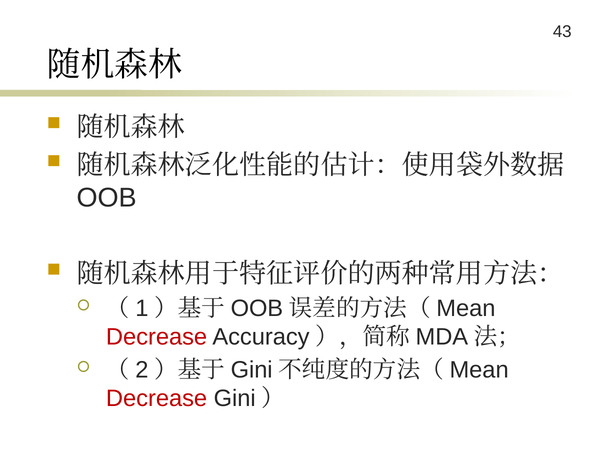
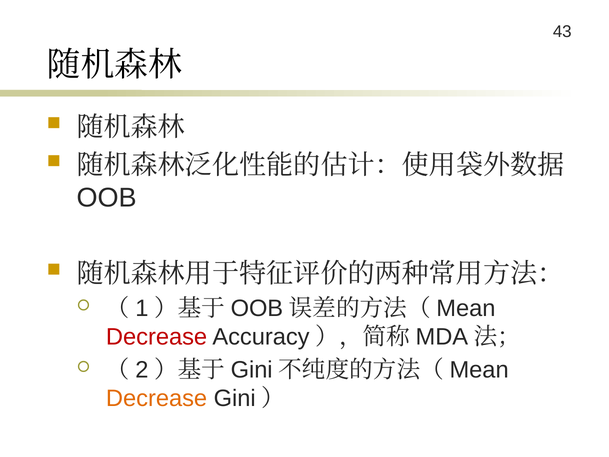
Decrease at (157, 398) colour: red -> orange
